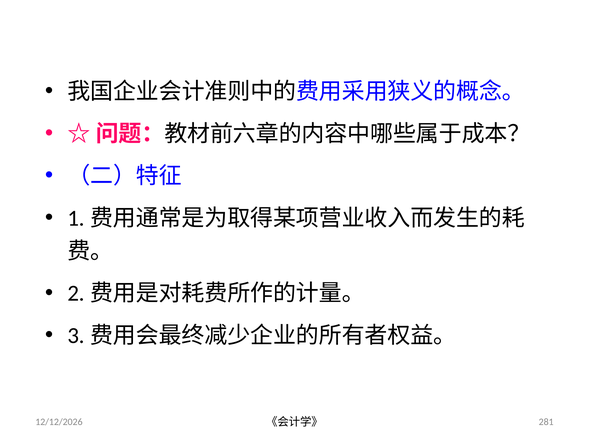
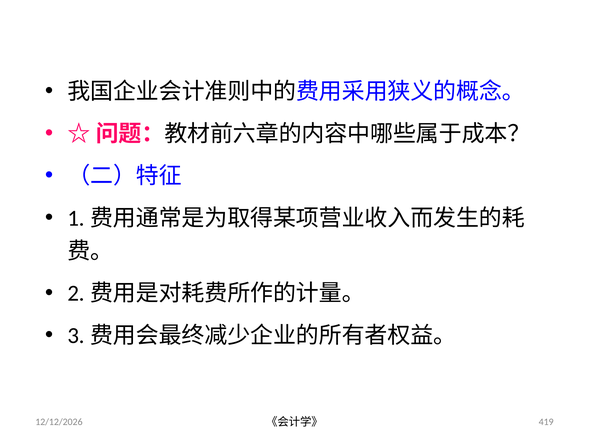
281: 281 -> 419
